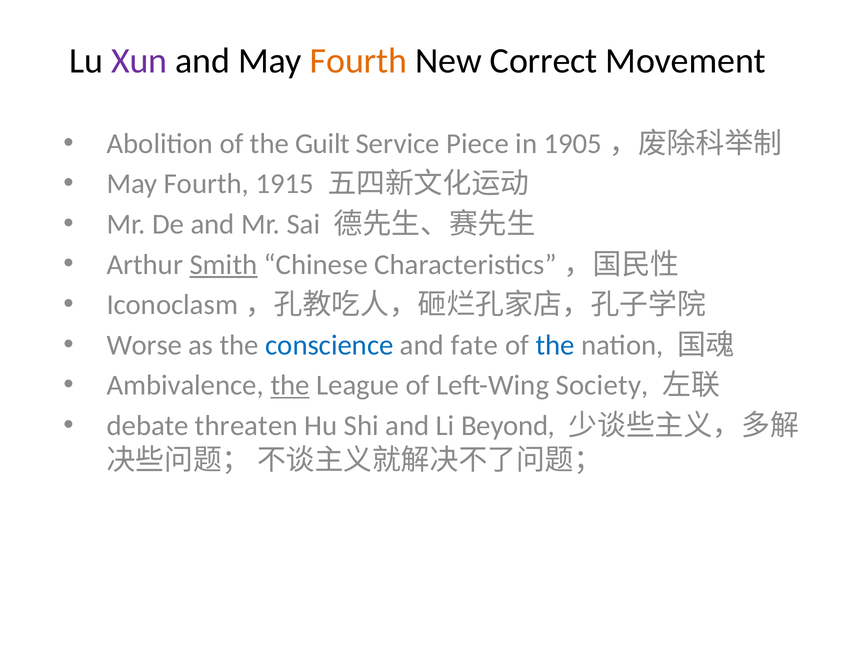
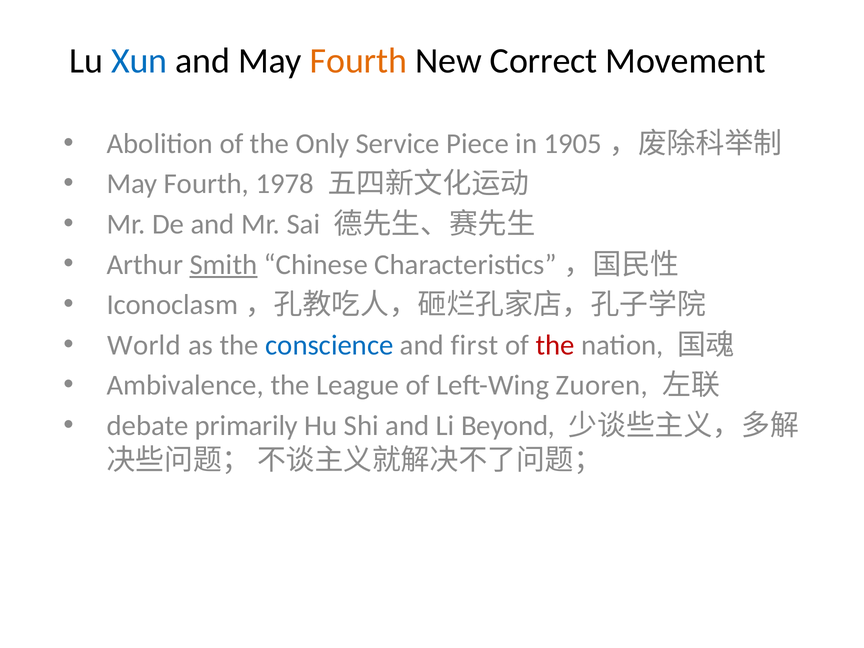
Xun colour: purple -> blue
Guilt: Guilt -> Only
1915: 1915 -> 1978
Worse: Worse -> World
fate: fate -> first
the at (555, 345) colour: blue -> red
the at (290, 385) underline: present -> none
Society: Society -> Zuoren
threaten: threaten -> primarily
